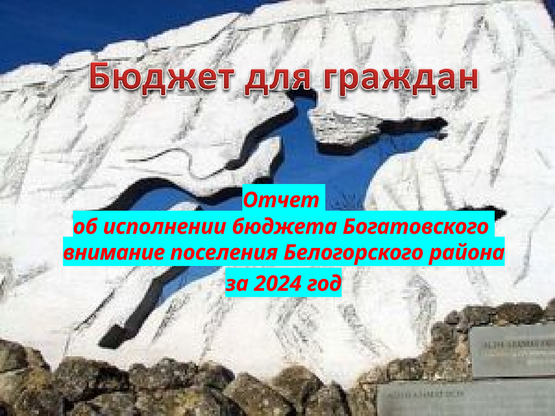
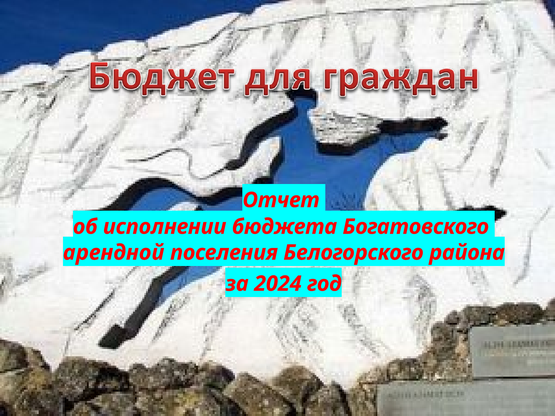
внимание: внимание -> арендной
